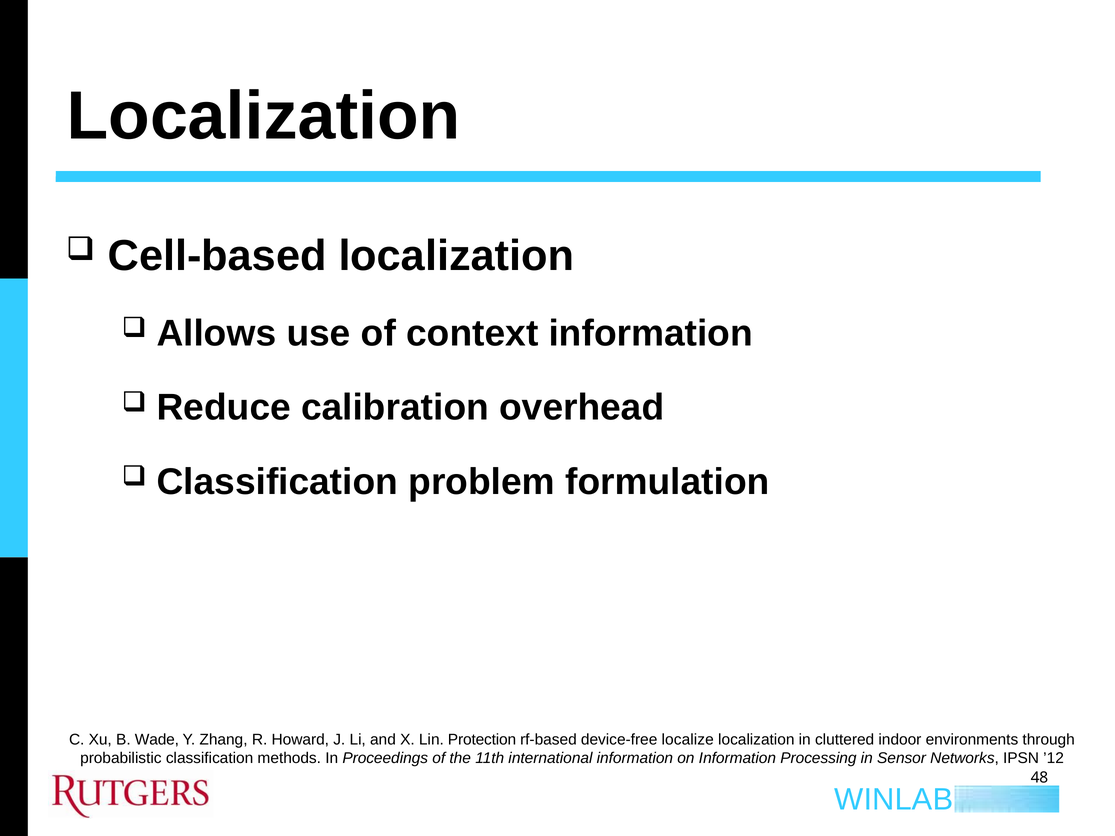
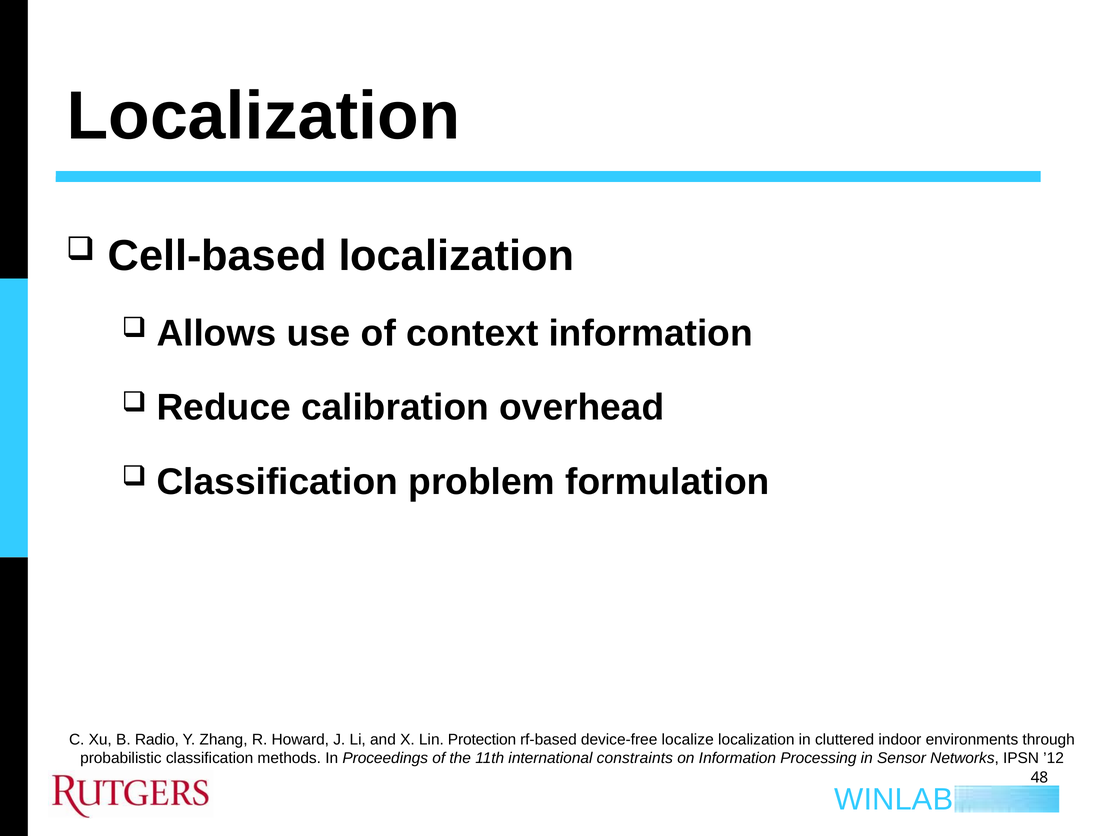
Wade: Wade -> Radio
international information: information -> constraints
